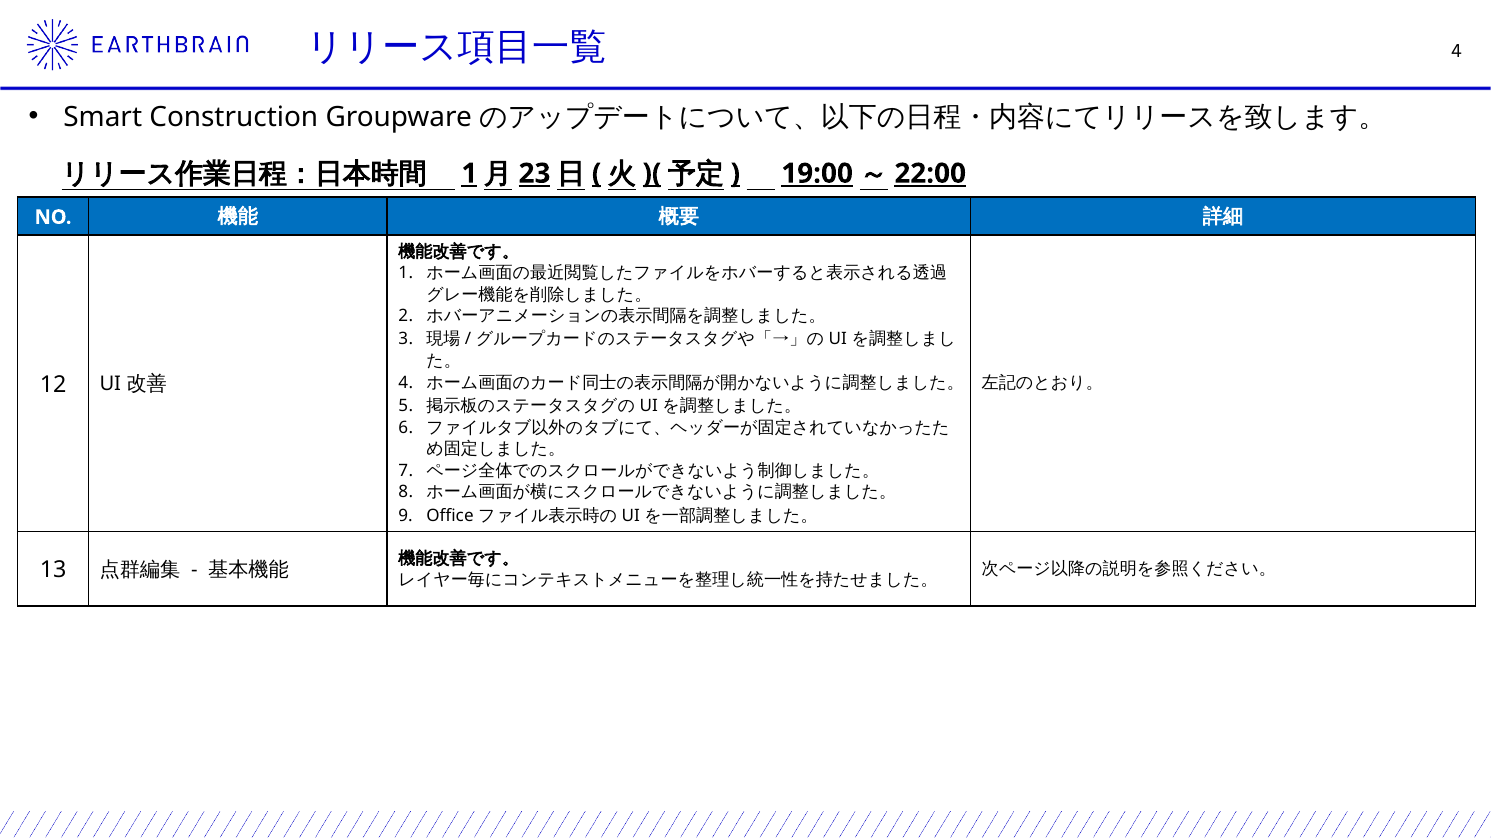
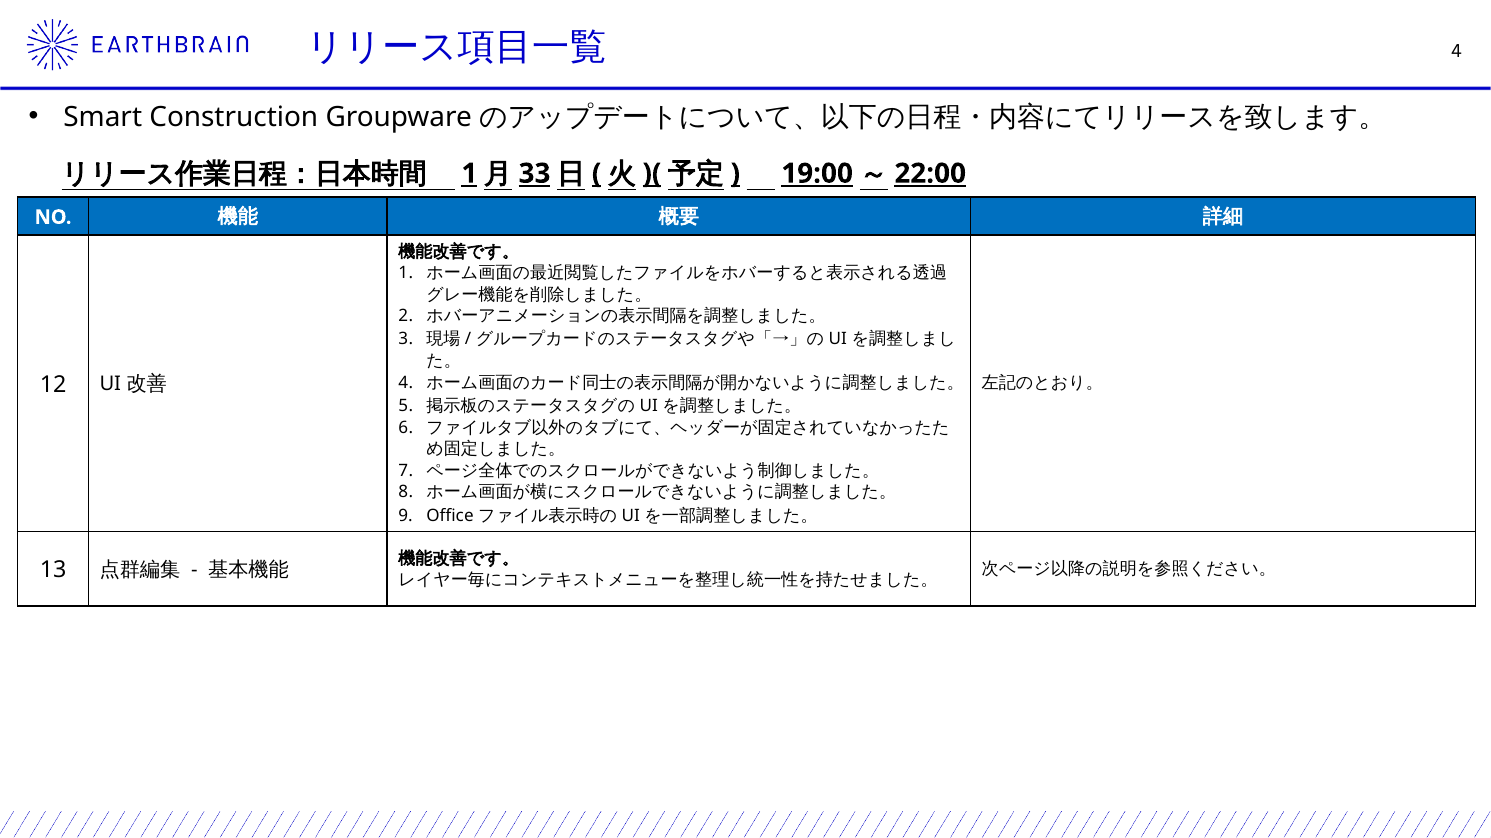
23: 23 -> 33
